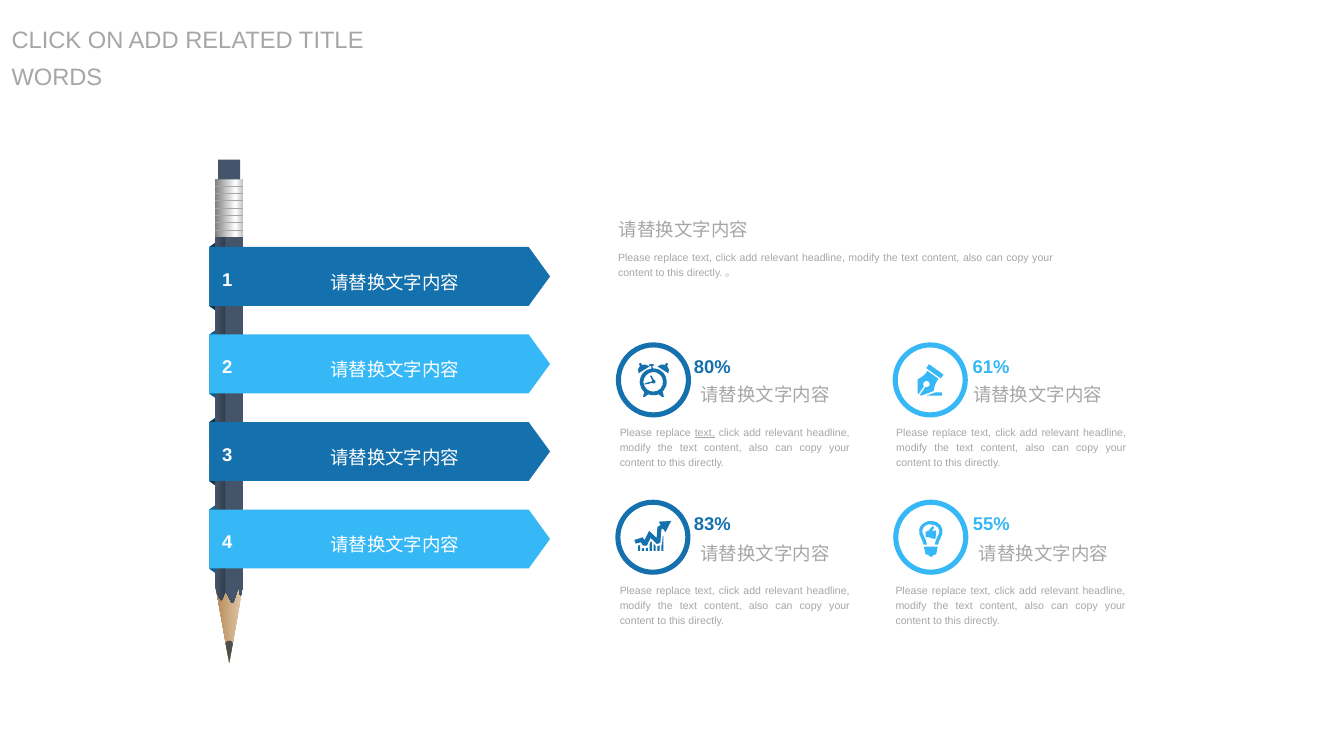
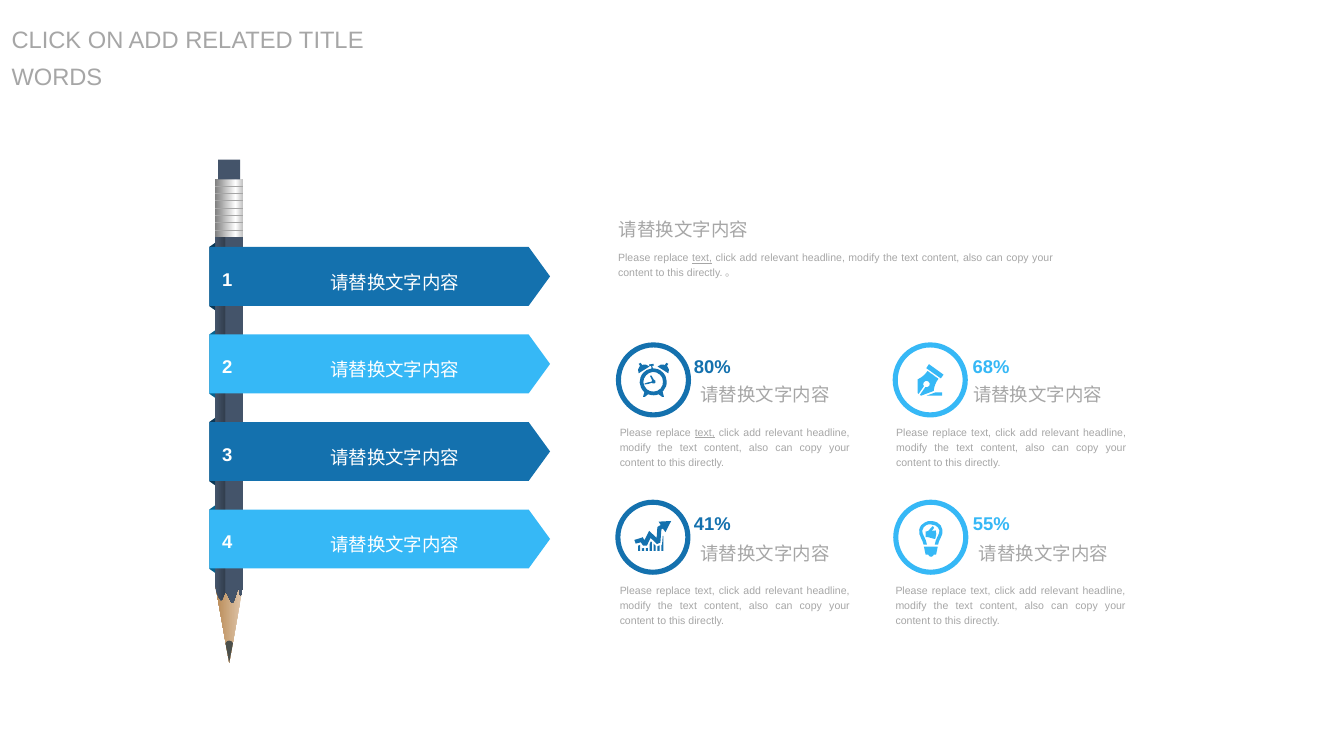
text at (702, 258) underline: none -> present
61%: 61% -> 68%
83%: 83% -> 41%
